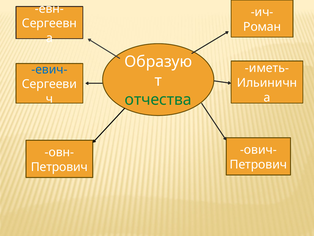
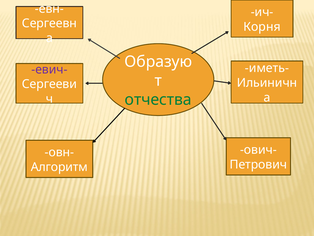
Роман: Роман -> Корня
евич- colour: blue -> purple
Петрович at (59, 167): Петрович -> Алгоритм
